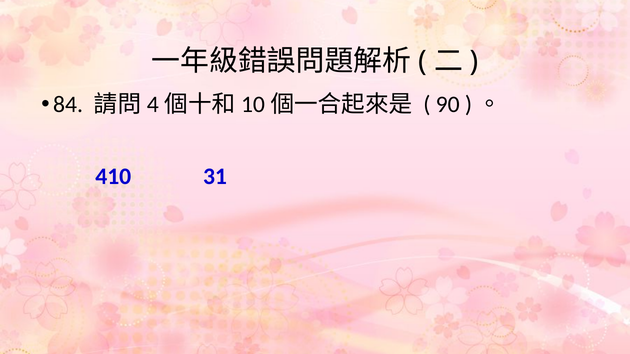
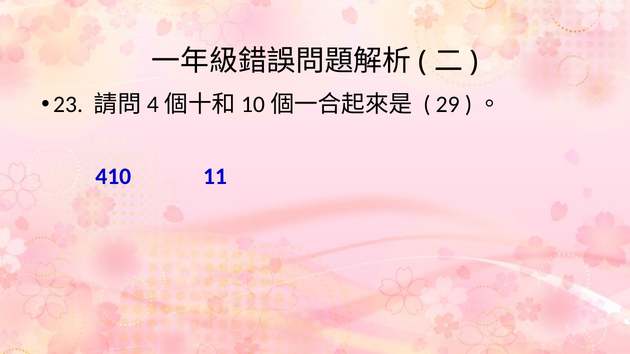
84: 84 -> 23
90: 90 -> 29
31: 31 -> 11
